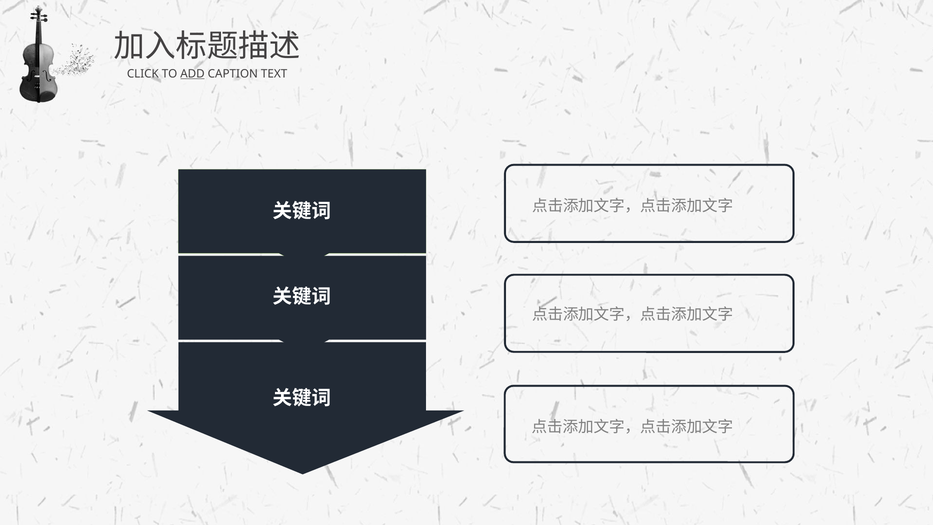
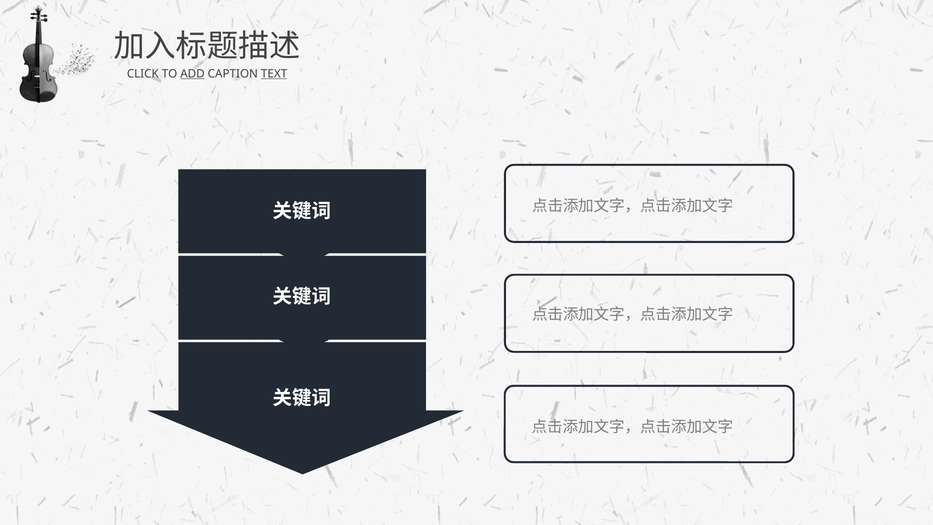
TEXT underline: none -> present
